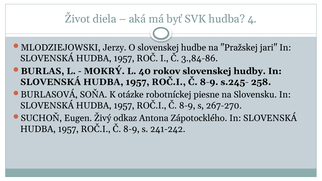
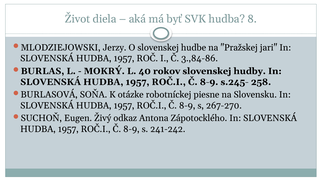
4: 4 -> 8
